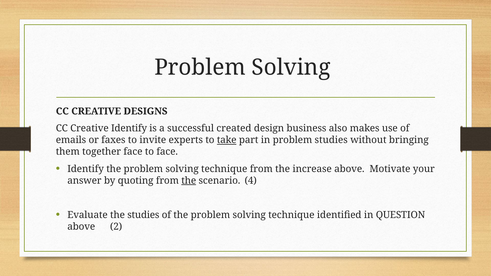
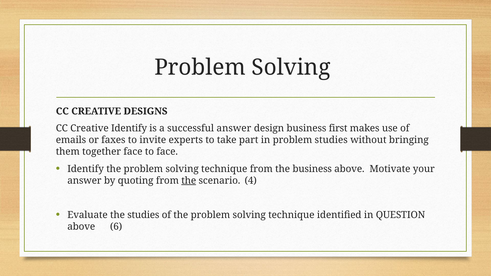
successful created: created -> answer
also: also -> first
take underline: present -> none
the increase: increase -> business
2: 2 -> 6
